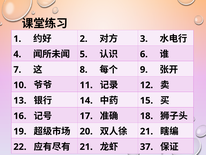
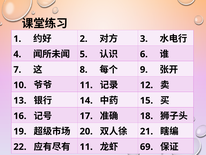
21 at (86, 146): 21 -> 11
37: 37 -> 69
